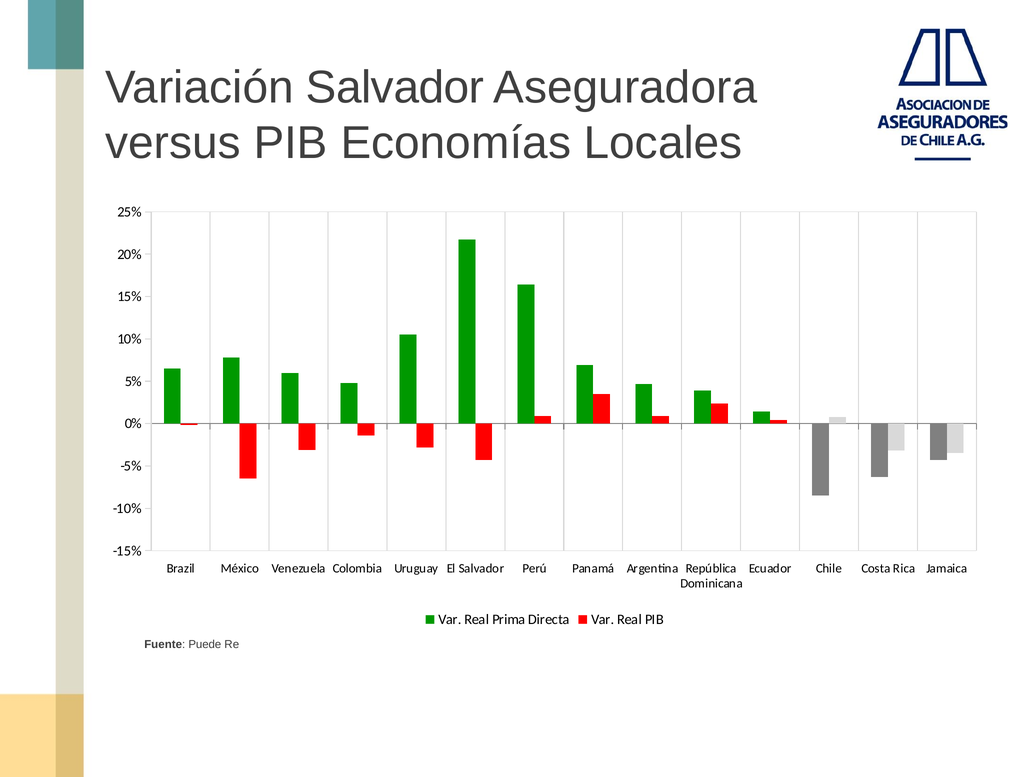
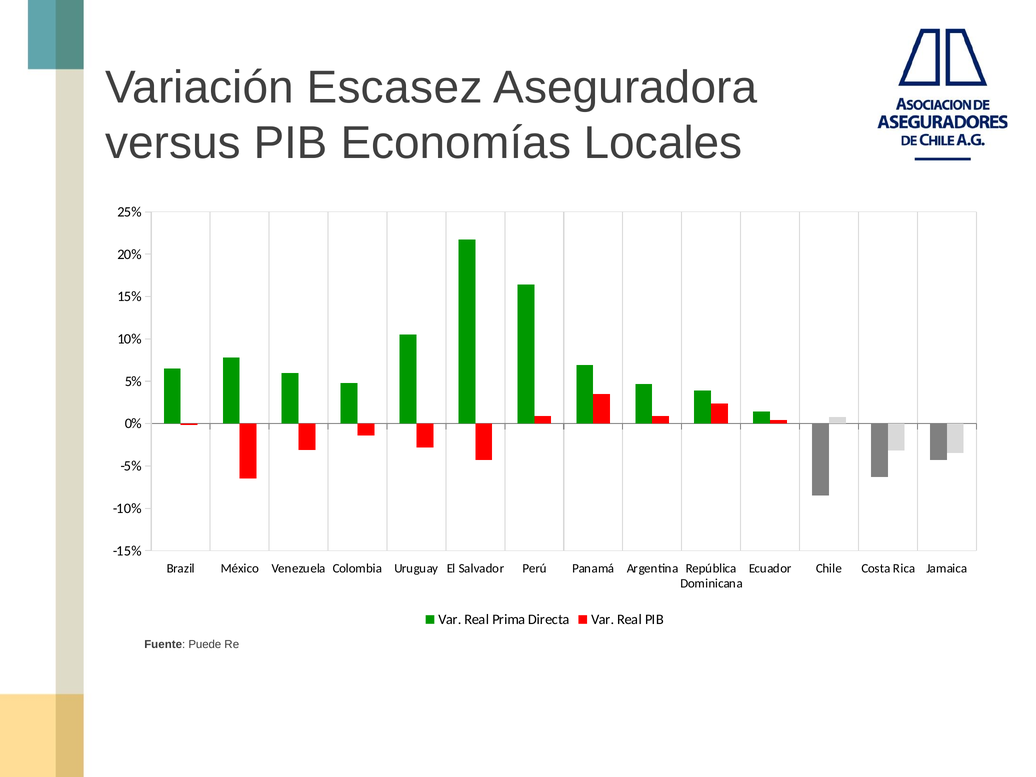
Variación Salvador: Salvador -> Escasez
